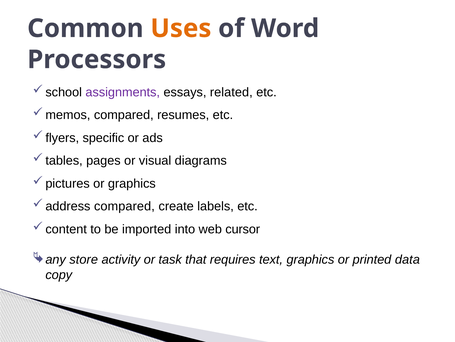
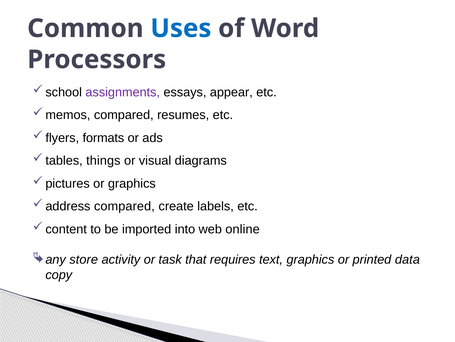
Uses colour: orange -> blue
related: related -> appear
specific: specific -> formats
pages: pages -> things
cursor: cursor -> online
